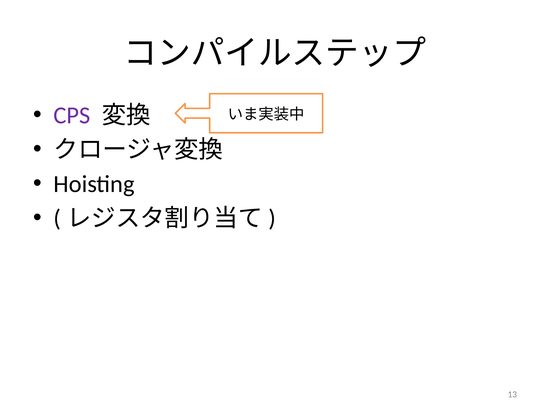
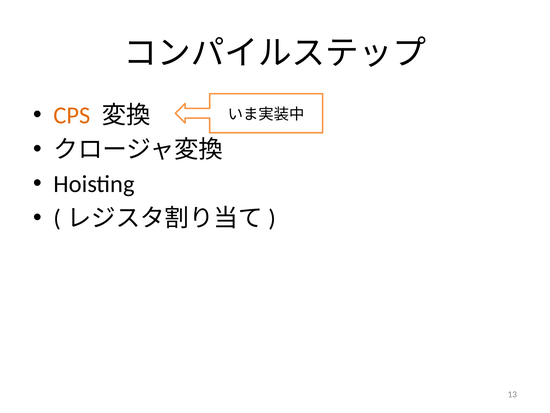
CPS colour: purple -> orange
